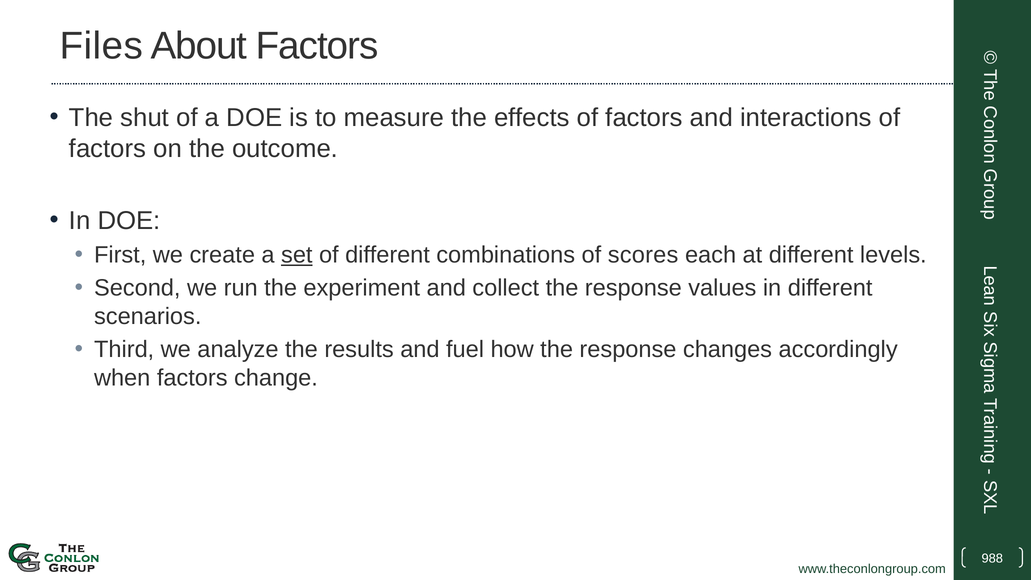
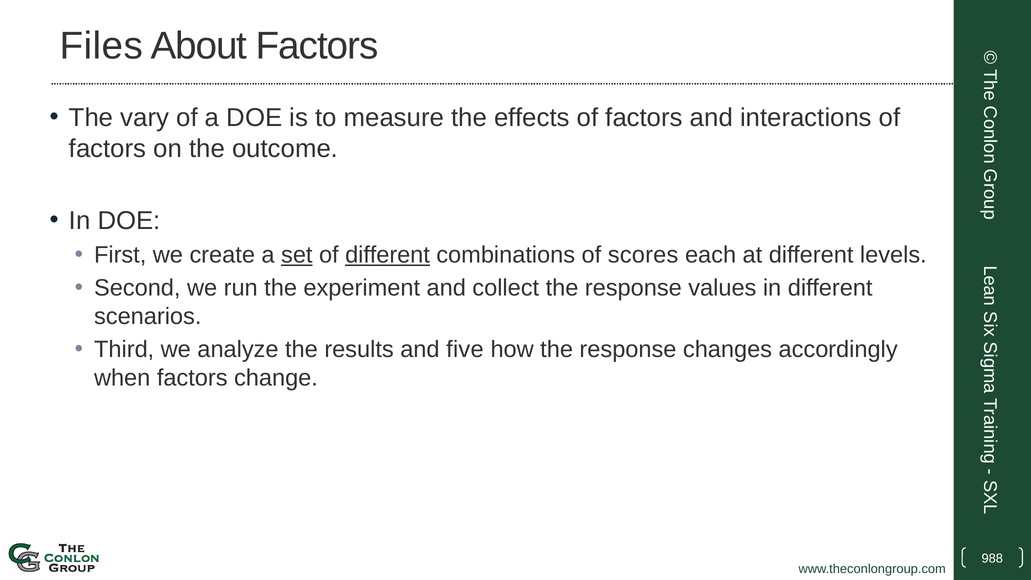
shut: shut -> vary
different at (387, 255) underline: none -> present
fuel: fuel -> five
